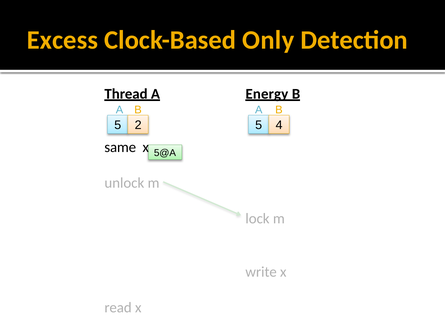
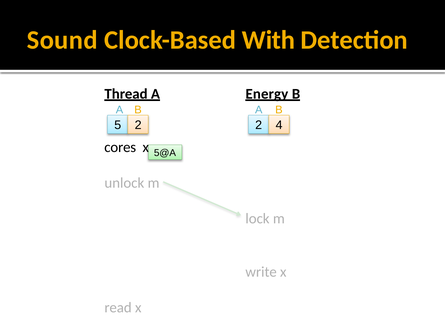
Excess: Excess -> Sound
Only: Only -> With
2 5: 5 -> 2
same: same -> cores
